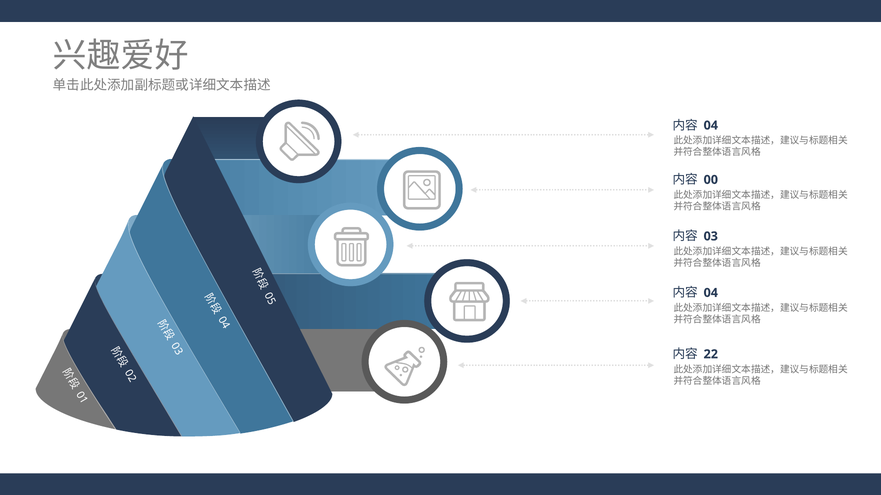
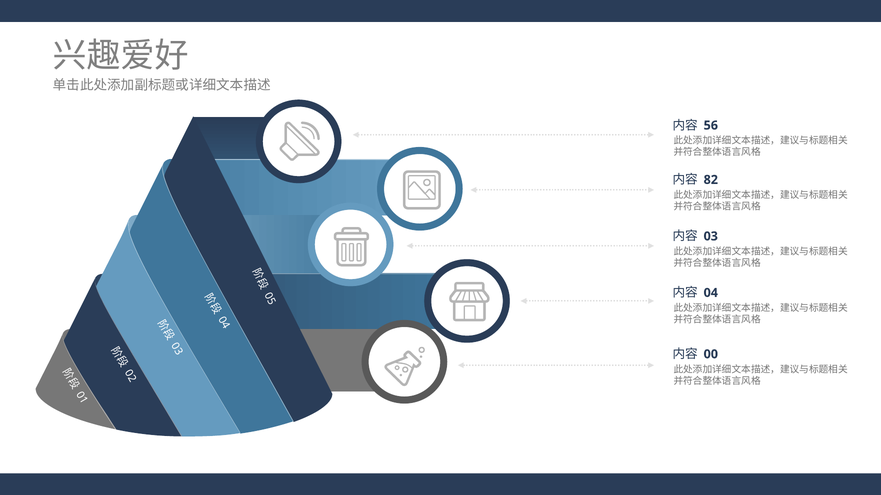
04 at (711, 126): 04 -> 56
00: 00 -> 82
22: 22 -> 00
